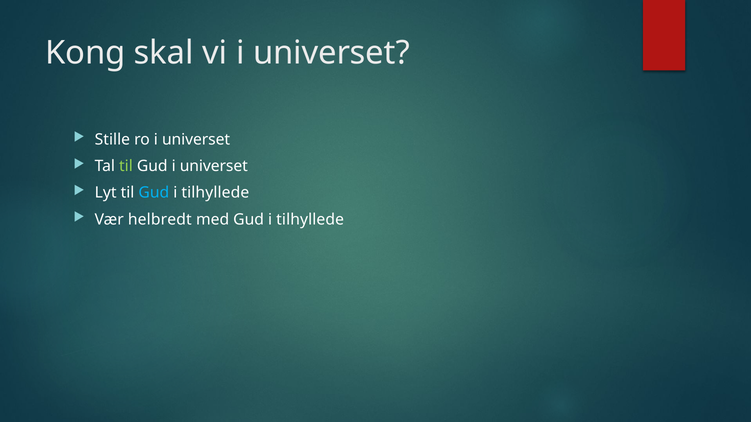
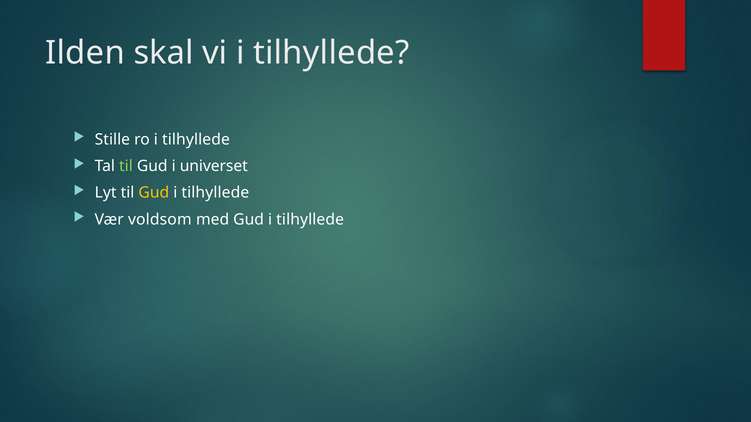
Kong: Kong -> Ilden
vi i universet: universet -> tilhyllede
ro i universet: universet -> tilhyllede
Gud at (154, 193) colour: light blue -> yellow
helbredt: helbredt -> voldsom
